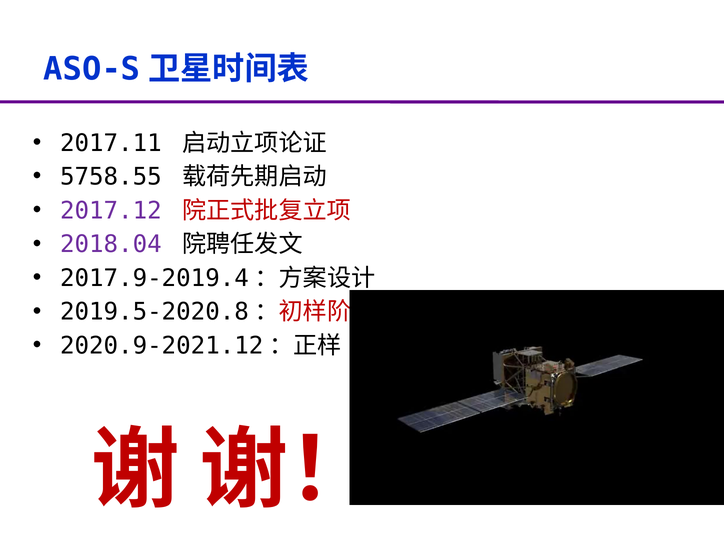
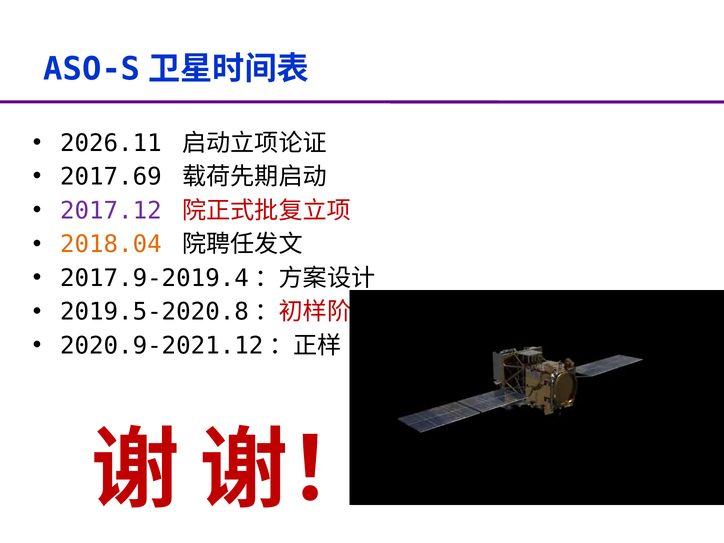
2017.11: 2017.11 -> 2026.11
5758.55: 5758.55 -> 2017.69
2018.04 colour: purple -> orange
